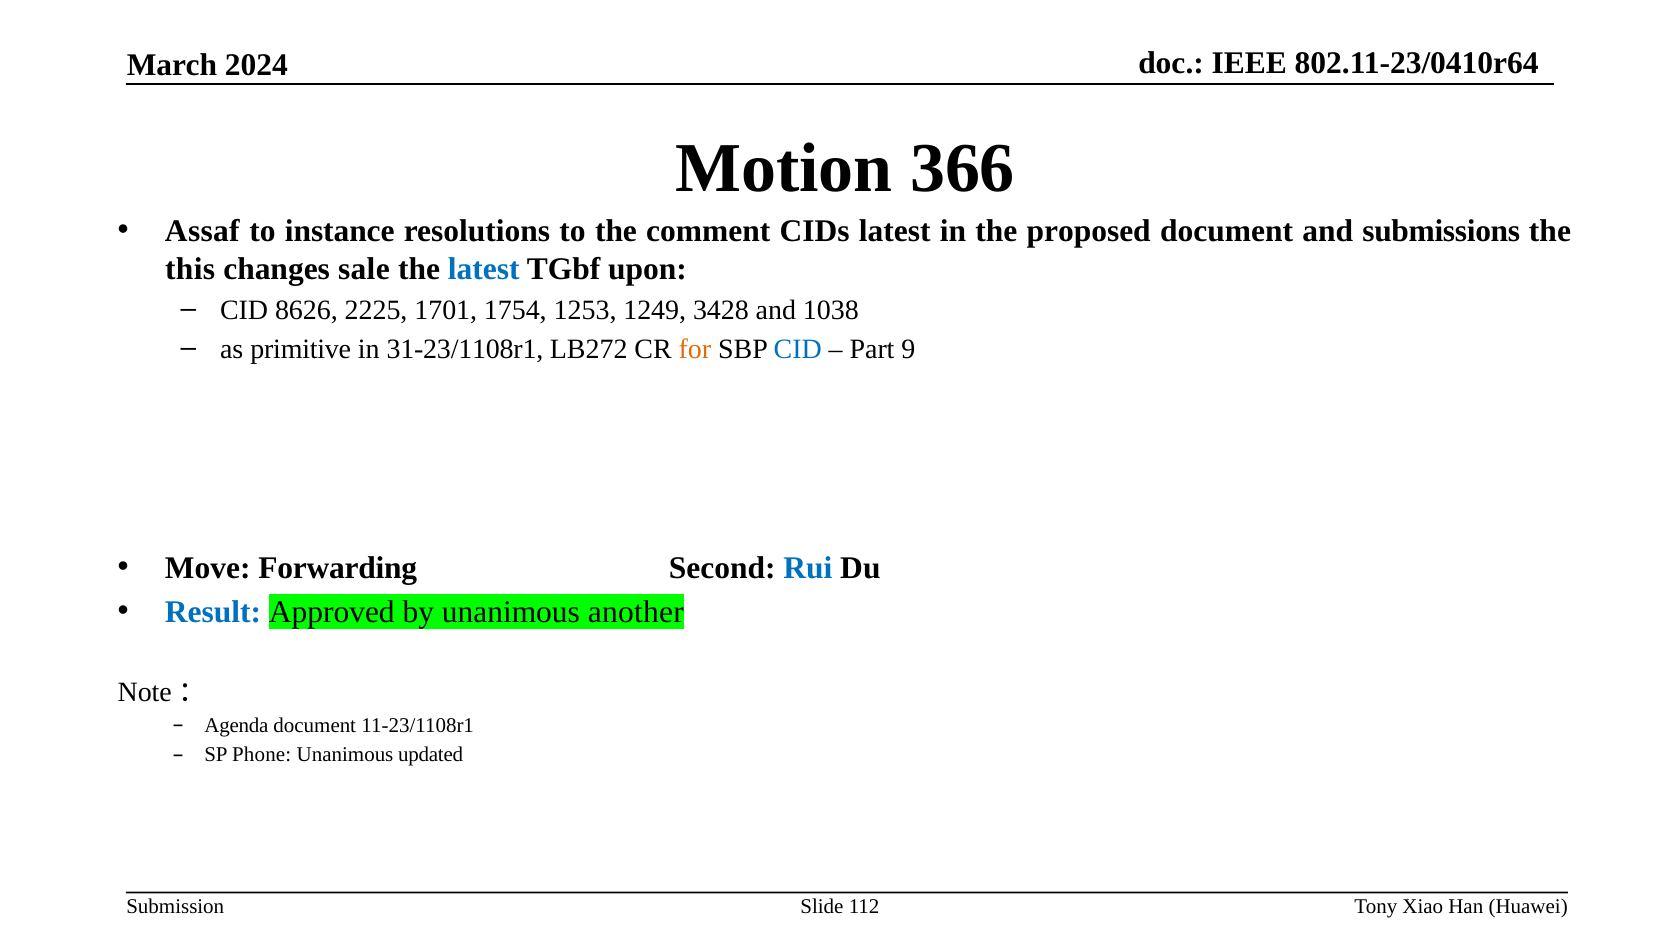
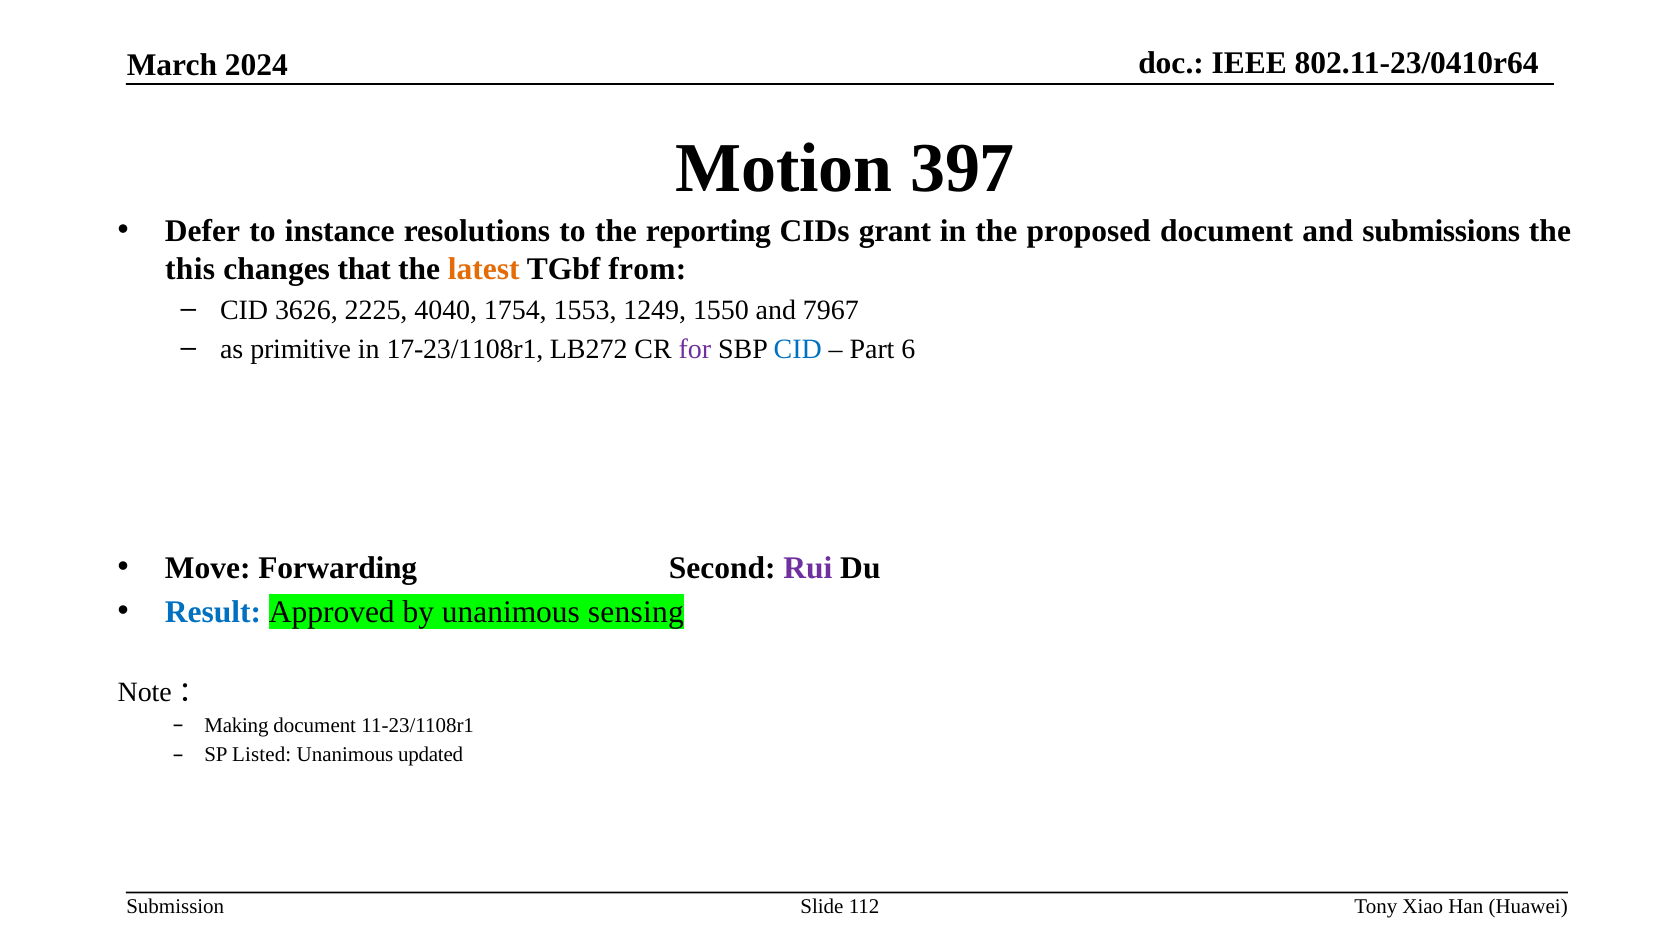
366: 366 -> 397
Assaf: Assaf -> Defer
comment: comment -> reporting
CIDs latest: latest -> grant
sale: sale -> that
latest at (484, 269) colour: blue -> orange
upon: upon -> from
8626: 8626 -> 3626
1701: 1701 -> 4040
1253: 1253 -> 1553
3428: 3428 -> 1550
1038: 1038 -> 7967
31-23/1108r1: 31-23/1108r1 -> 17-23/1108r1
for colour: orange -> purple
9: 9 -> 6
Rui colour: blue -> purple
another: another -> sensing
Agenda: Agenda -> Making
Phone: Phone -> Listed
